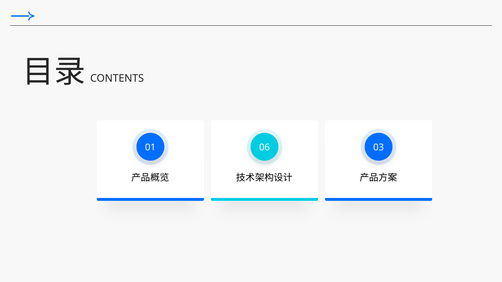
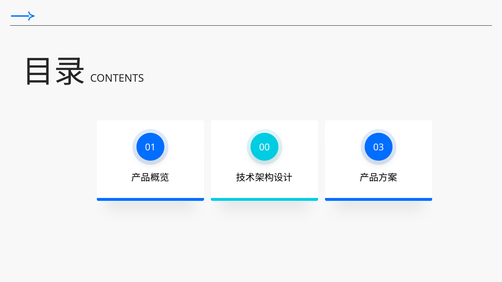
06: 06 -> 00
